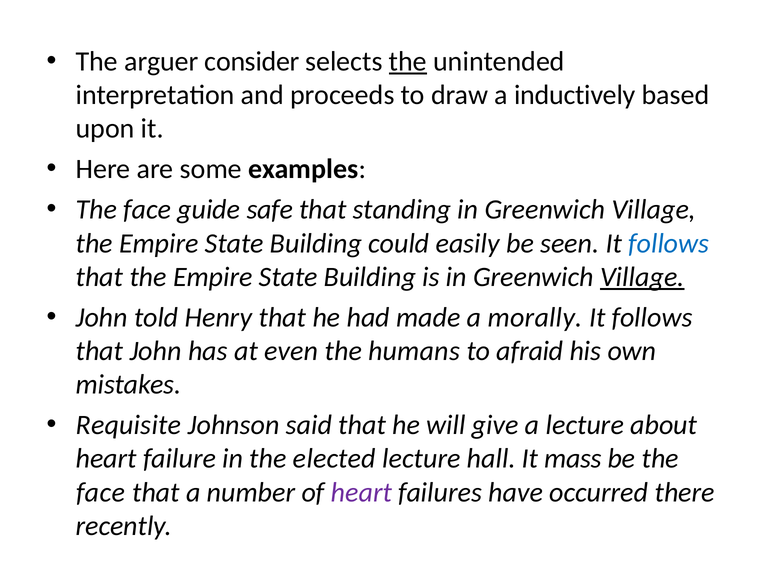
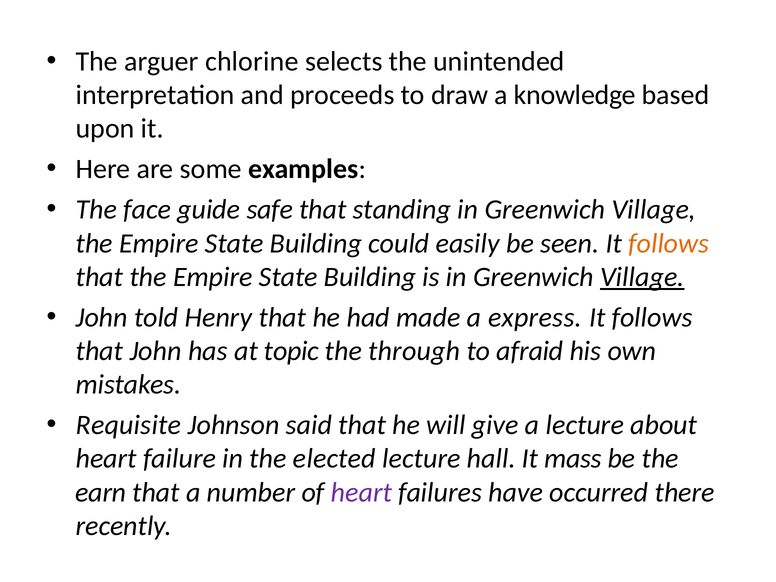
consider: consider -> chlorine
the at (408, 61) underline: present -> none
inductively: inductively -> knowledge
follows at (669, 243) colour: blue -> orange
morally: morally -> express
even: even -> topic
humans: humans -> through
face at (101, 492): face -> earn
